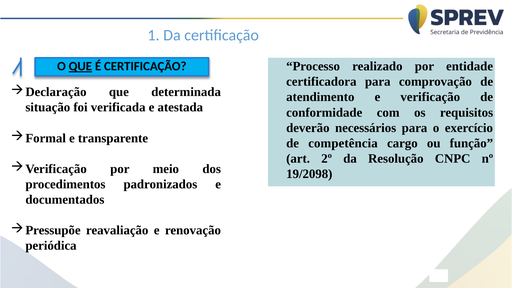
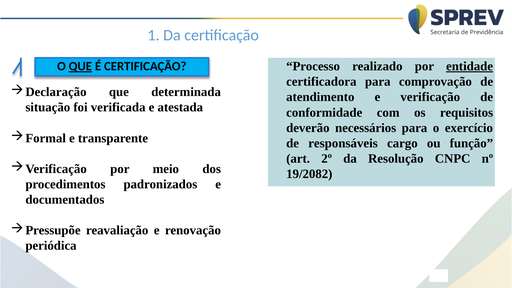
entidade underline: none -> present
competência: competência -> responsáveis
19/2098: 19/2098 -> 19/2082
